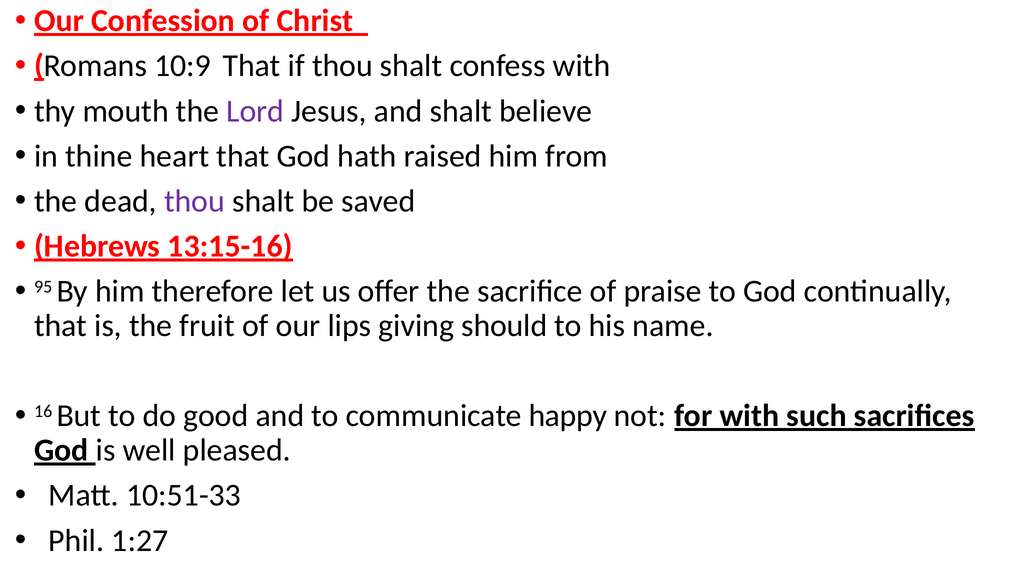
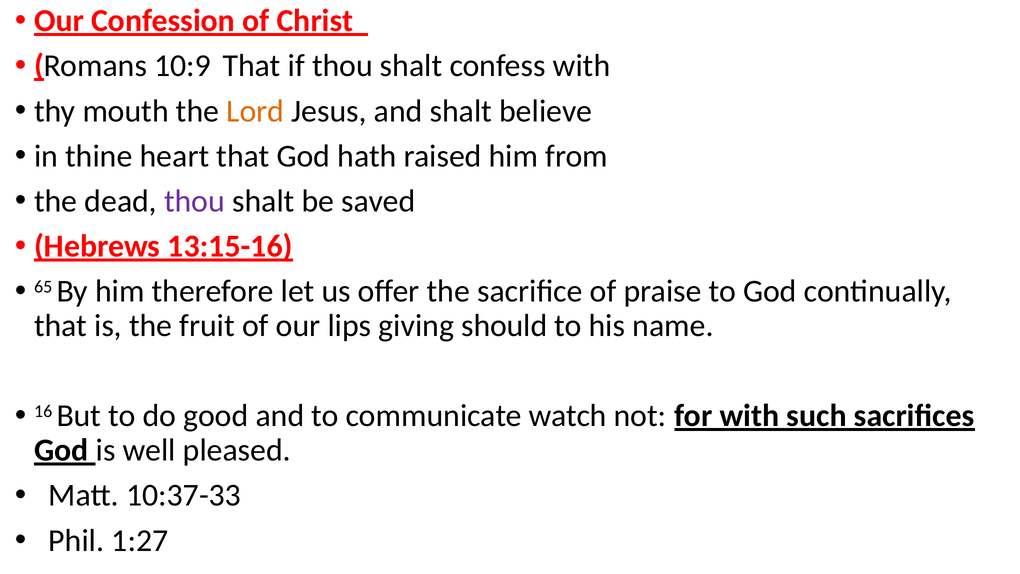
Lord colour: purple -> orange
95: 95 -> 65
happy: happy -> watch
10:51-33: 10:51-33 -> 10:37-33
